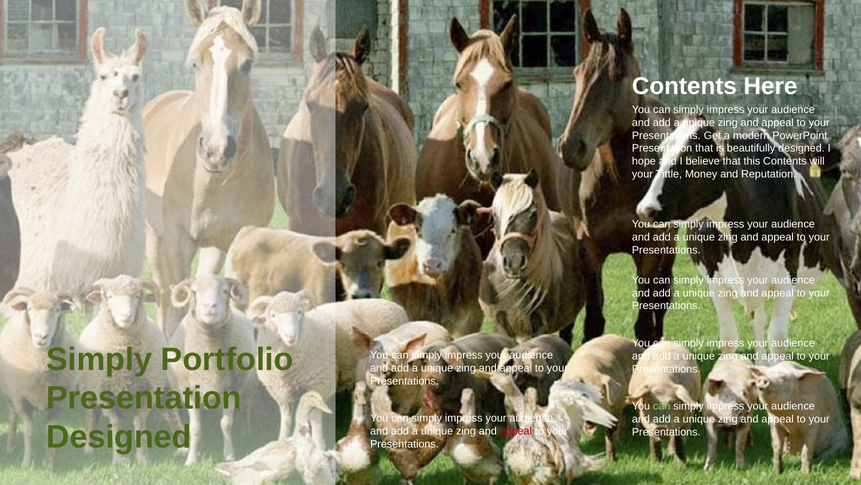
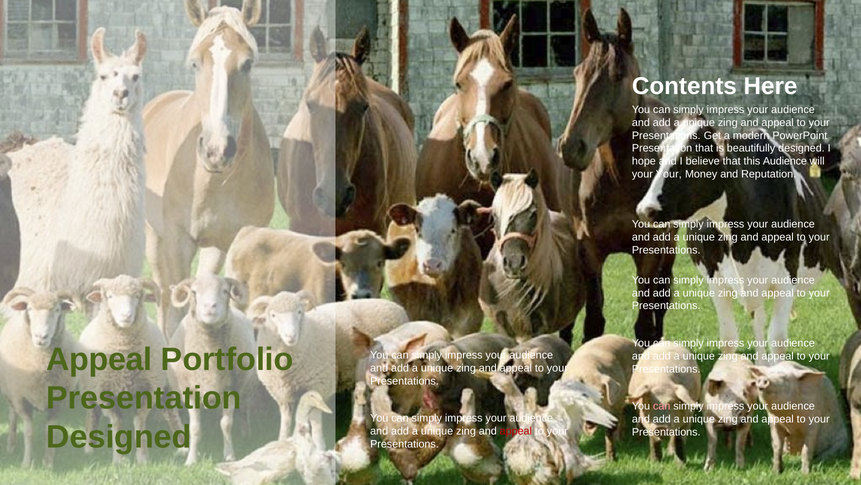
this Contents: Contents -> Audience
your Tittle: Tittle -> Your
Simply at (99, 359): Simply -> Appeal
can at (662, 406) colour: light green -> pink
